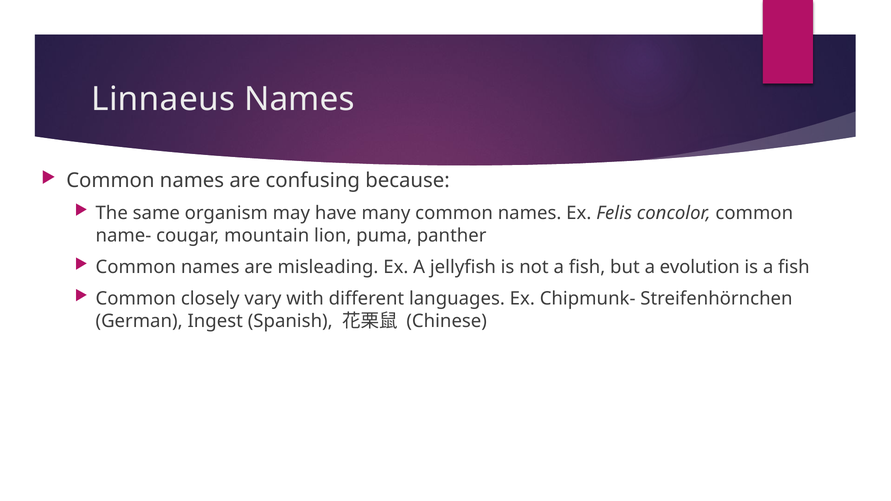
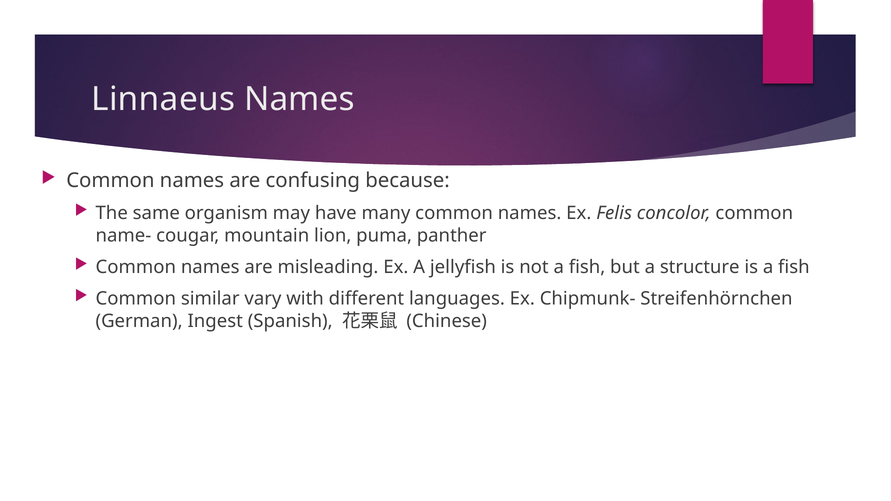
evolution: evolution -> structure
closely: closely -> similar
